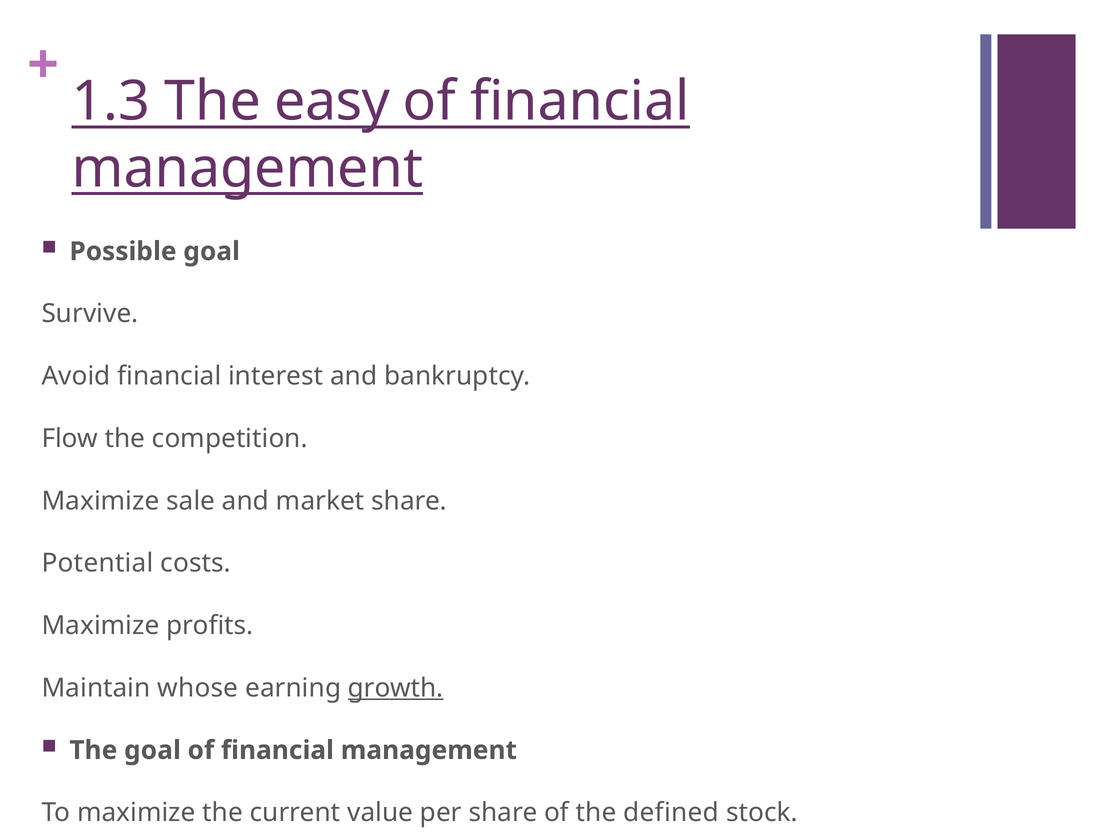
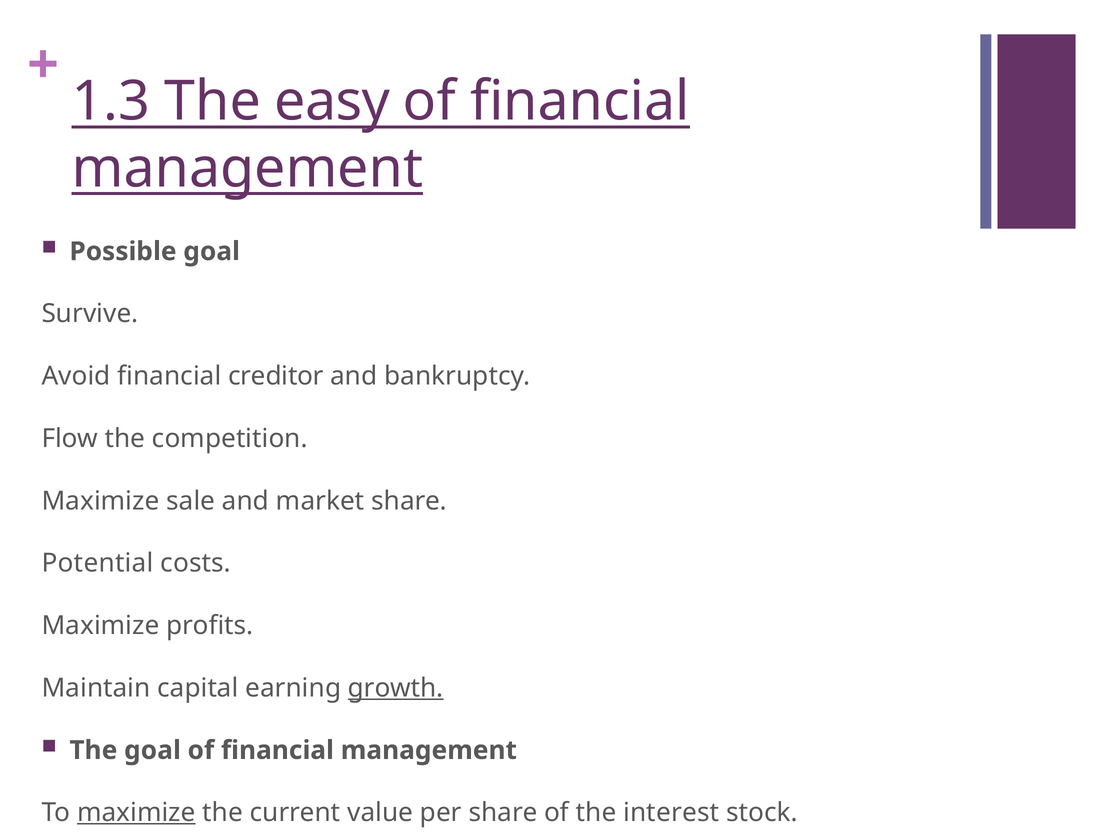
interest: interest -> creditor
whose: whose -> capital
maximize at (136, 813) underline: none -> present
defined: defined -> interest
